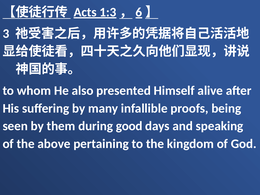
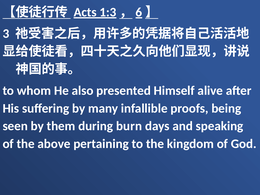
good: good -> burn
